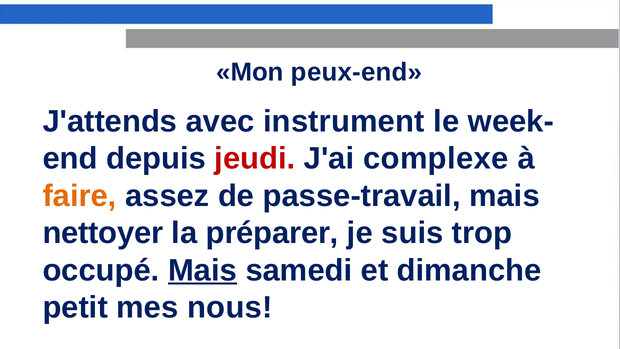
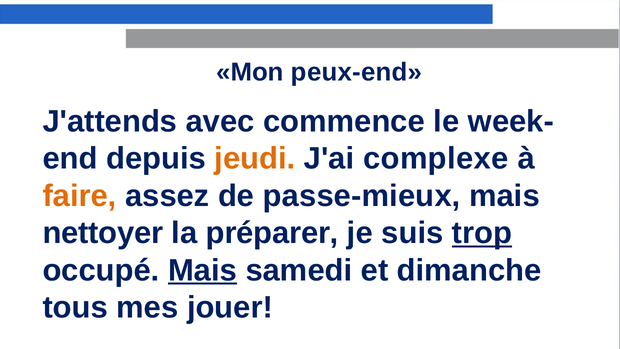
instrument: instrument -> commence
jeudi colour: red -> orange
passe-travail: passe-travail -> passe-mieux
trop underline: none -> present
petit: petit -> tous
nous: nous -> jouer
